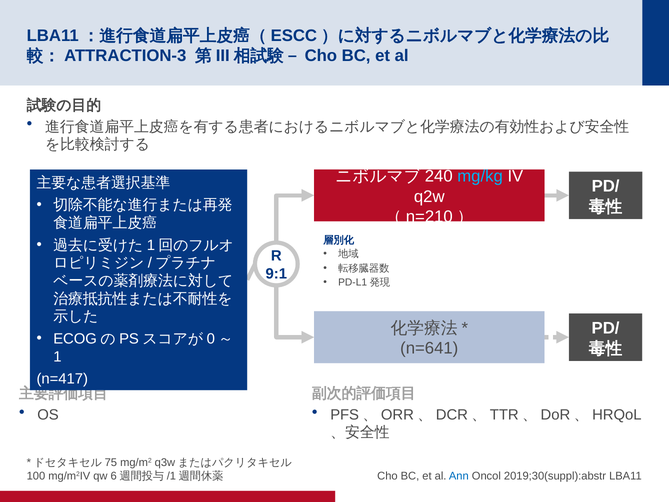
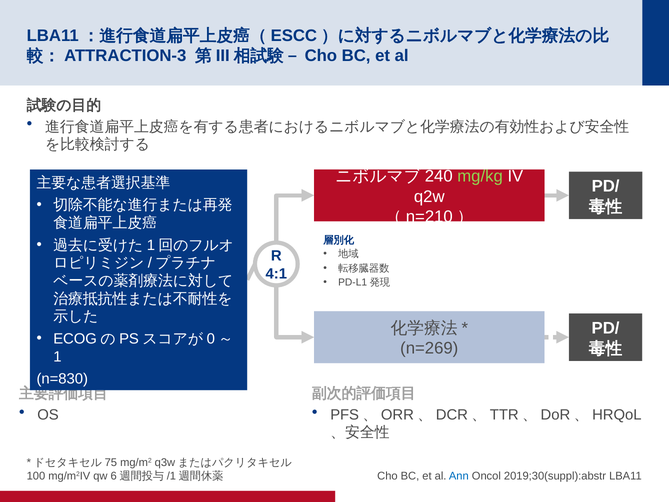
mg/kg colour: light blue -> light green
9:1: 9:1 -> 4:1
n=641: n=641 -> n=269
n=417: n=417 -> n=830
